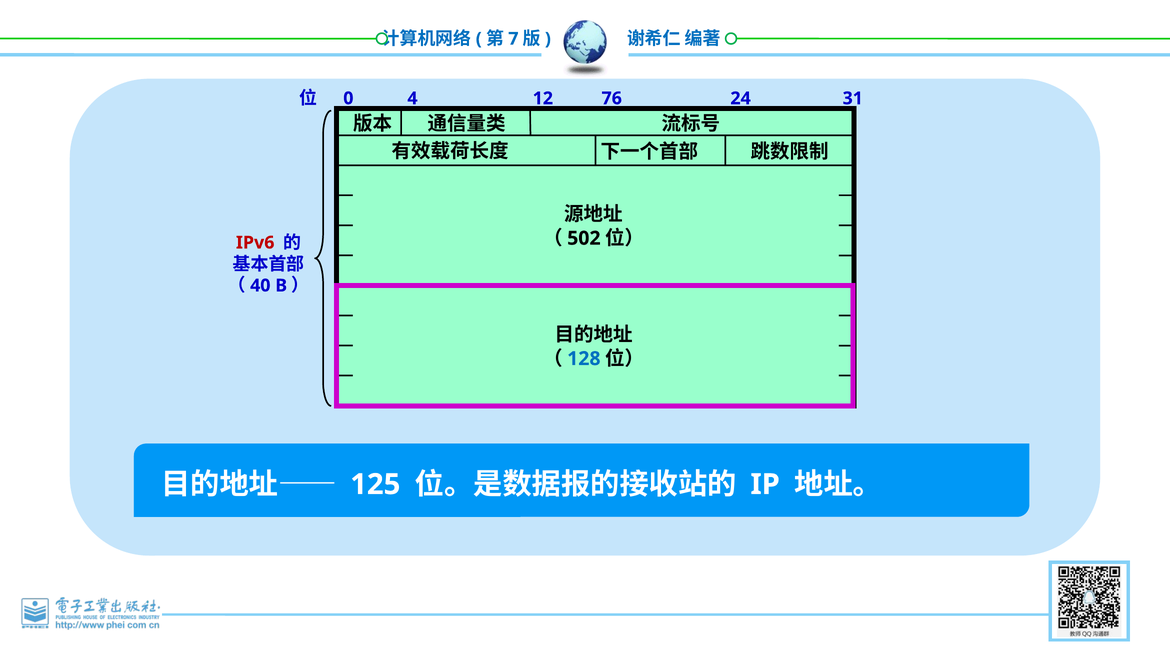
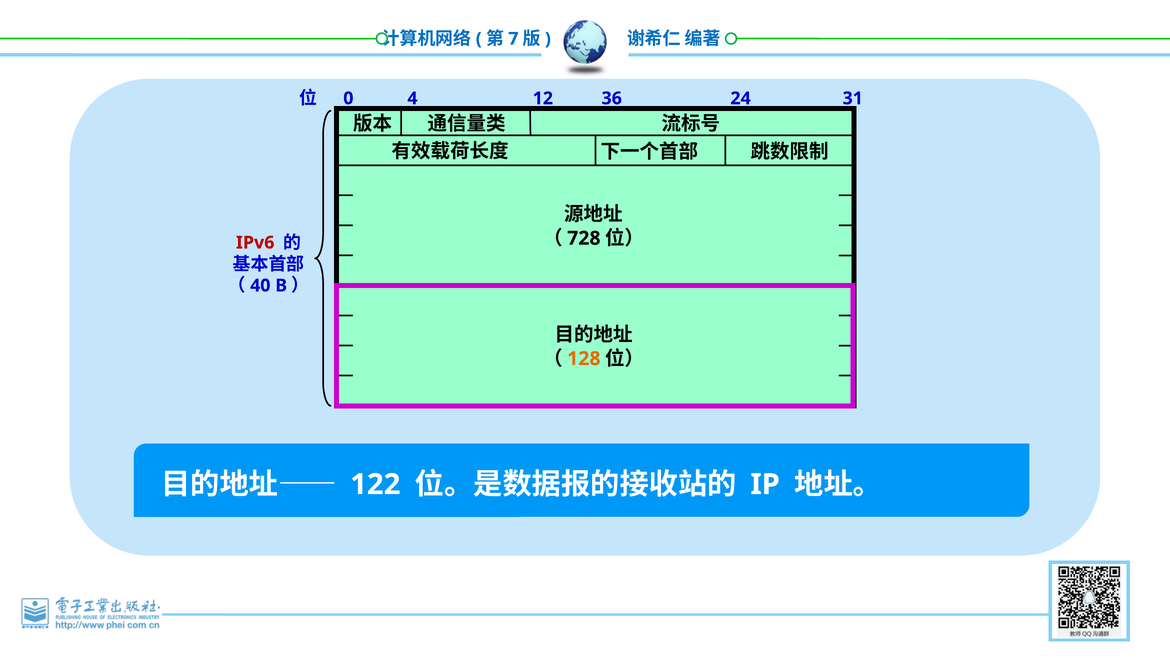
76: 76 -> 36
502: 502 -> 728
128 colour: blue -> orange
125: 125 -> 122
